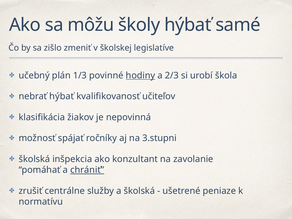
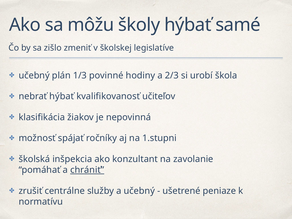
hodiny underline: present -> none
3.stupni: 3.stupni -> 1.stupni
a školská: školská -> učebný
